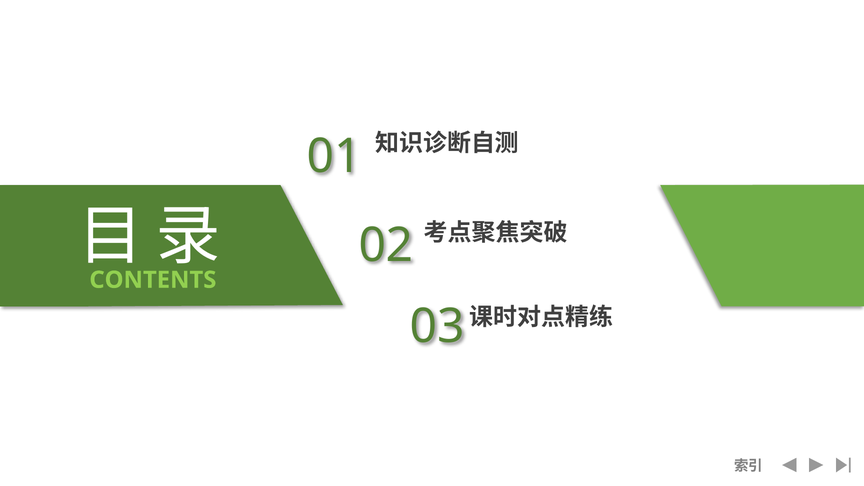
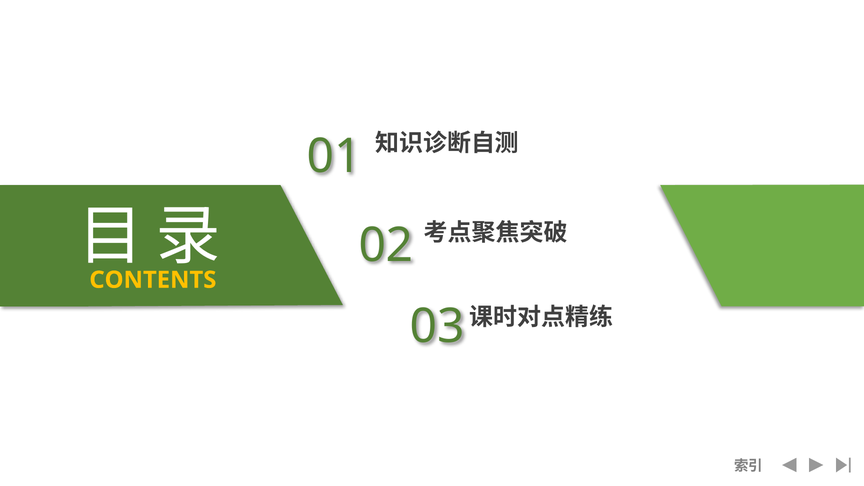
CONTENTS colour: light green -> yellow
